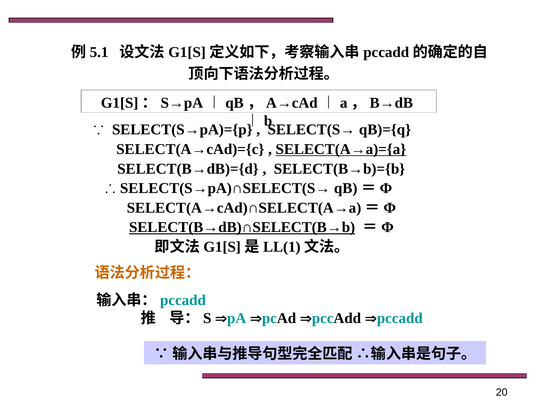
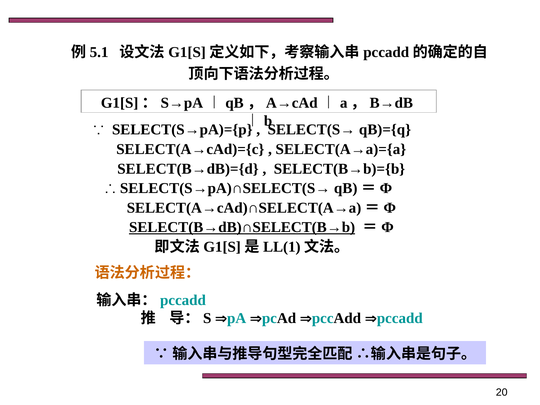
SELECT(A→a)={a underline: present -> none
